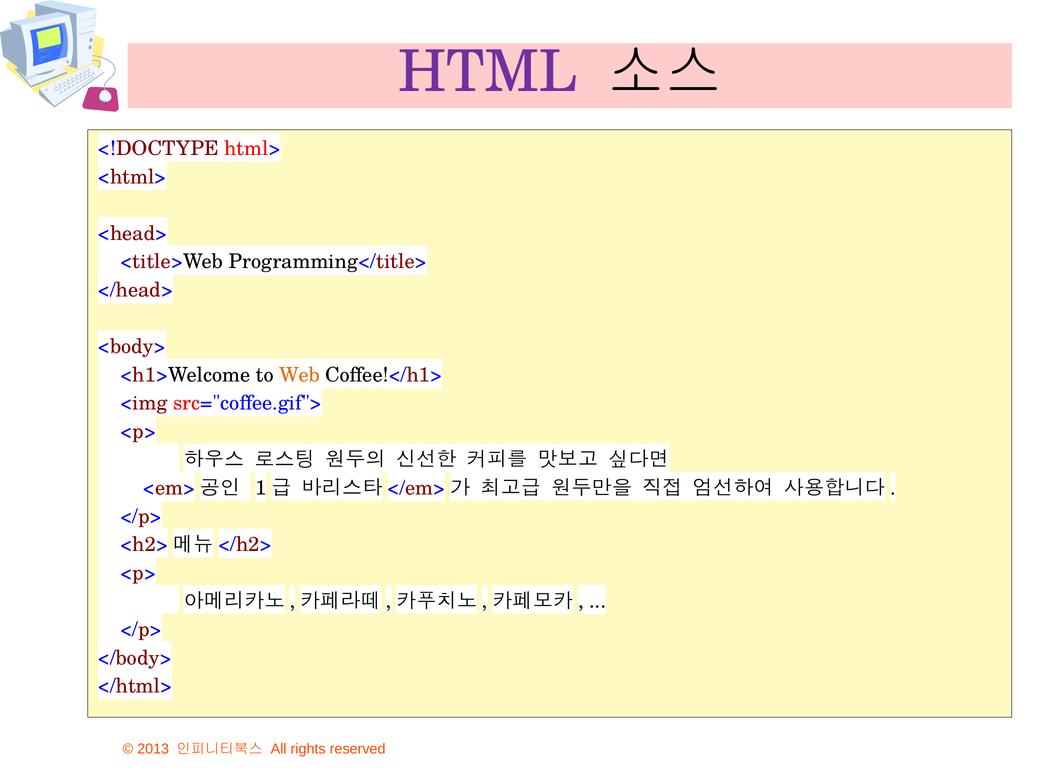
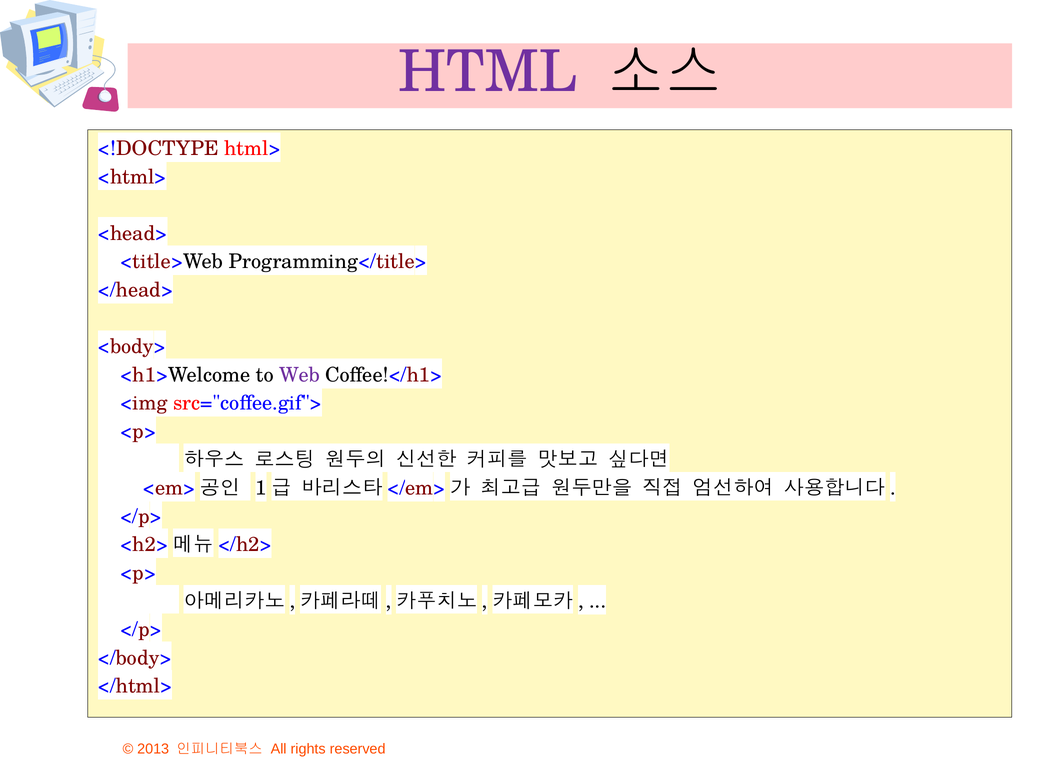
Web colour: orange -> purple
